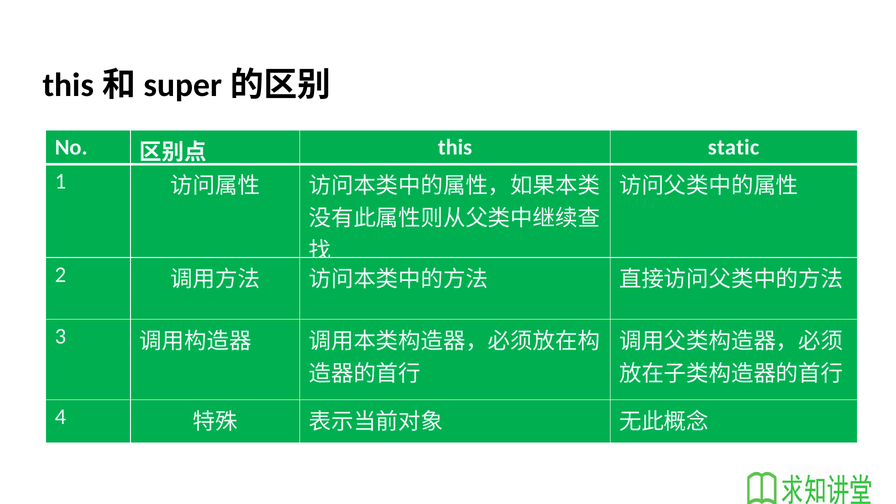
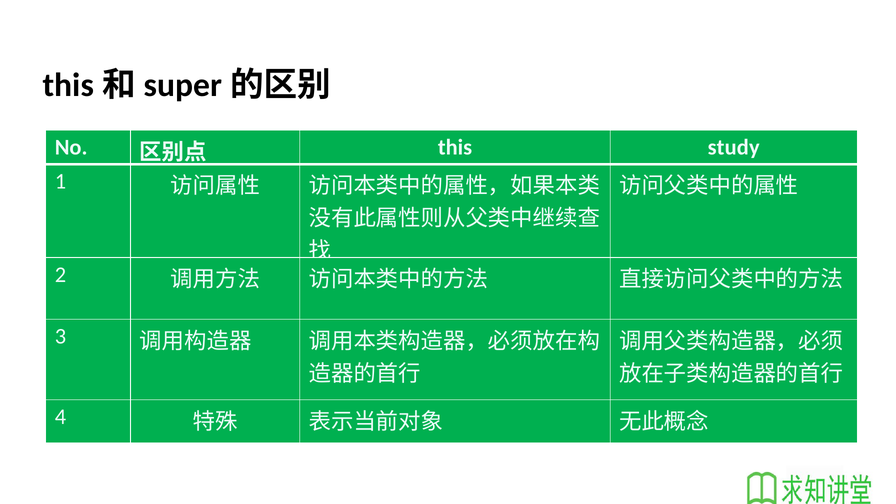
static: static -> study
